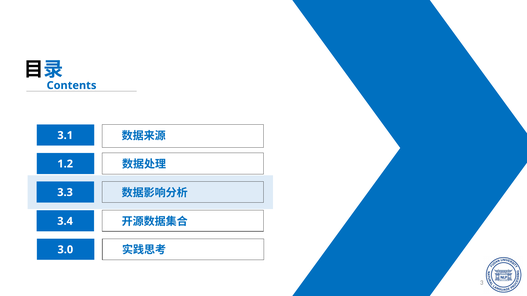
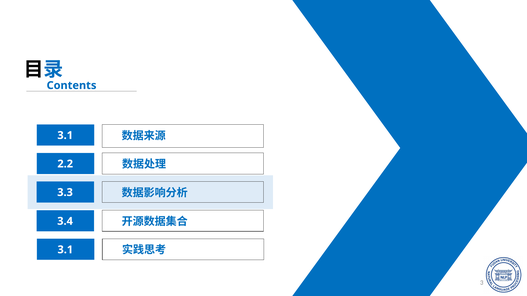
1.2: 1.2 -> 2.2
3.0 at (65, 250): 3.0 -> 3.1
